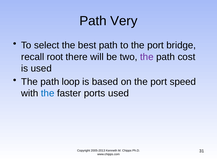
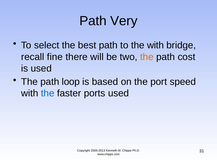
to the port: port -> with
root: root -> fine
the at (147, 57) colour: purple -> orange
